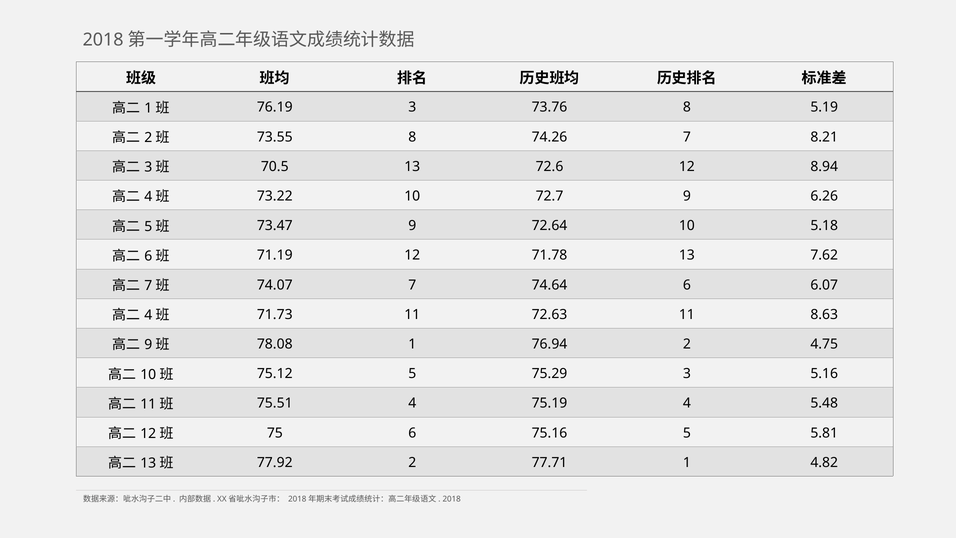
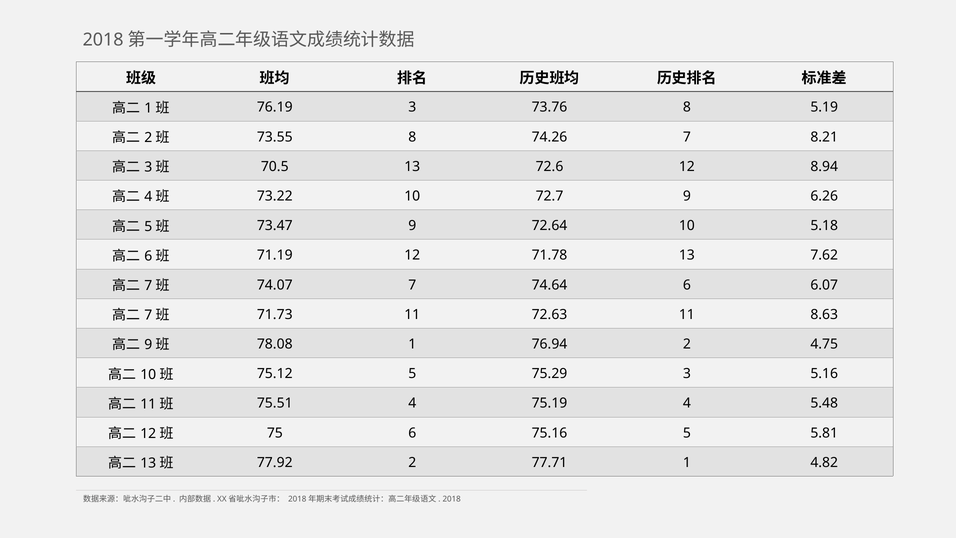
4 at (148, 315): 4 -> 7
